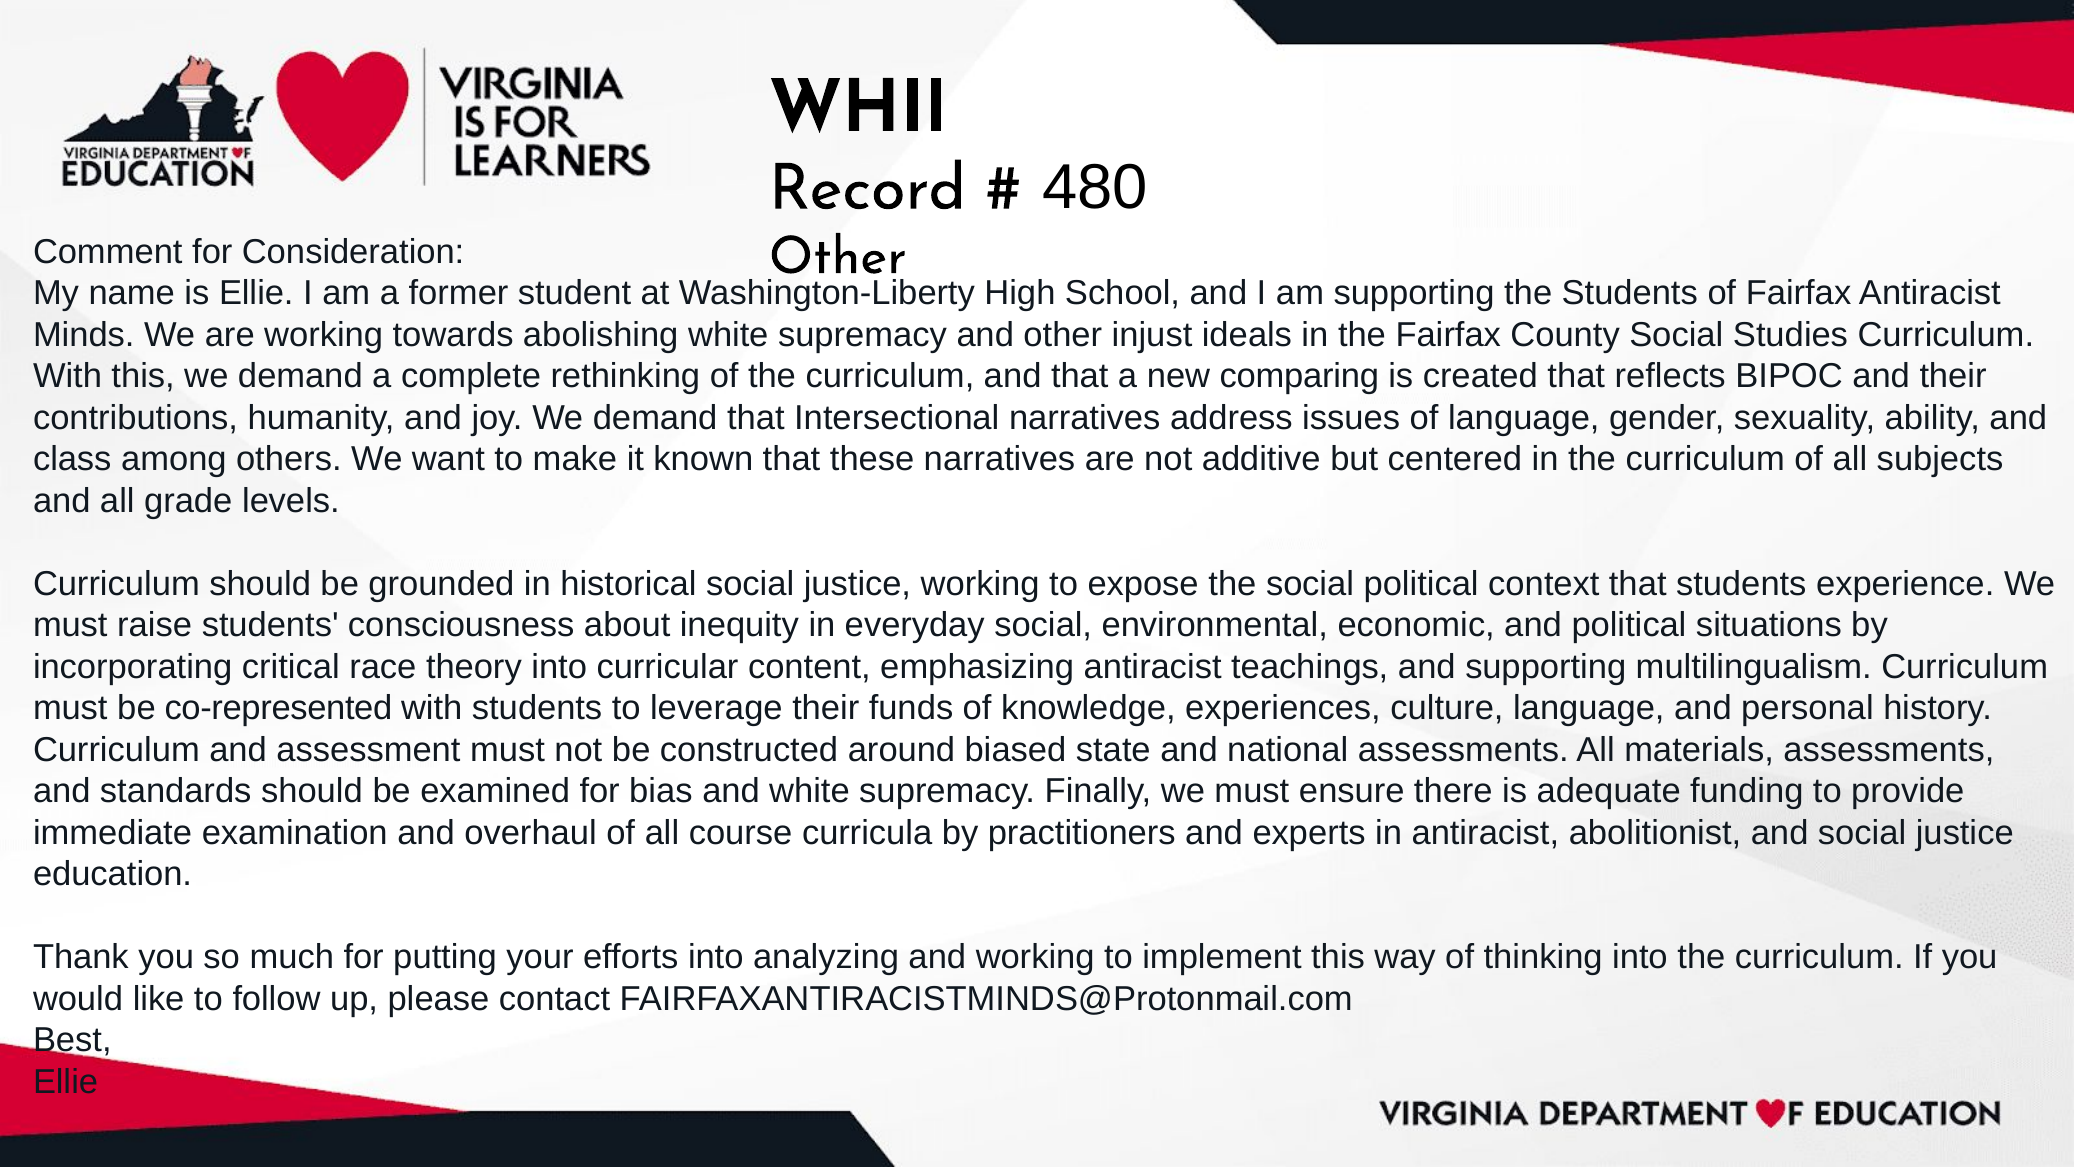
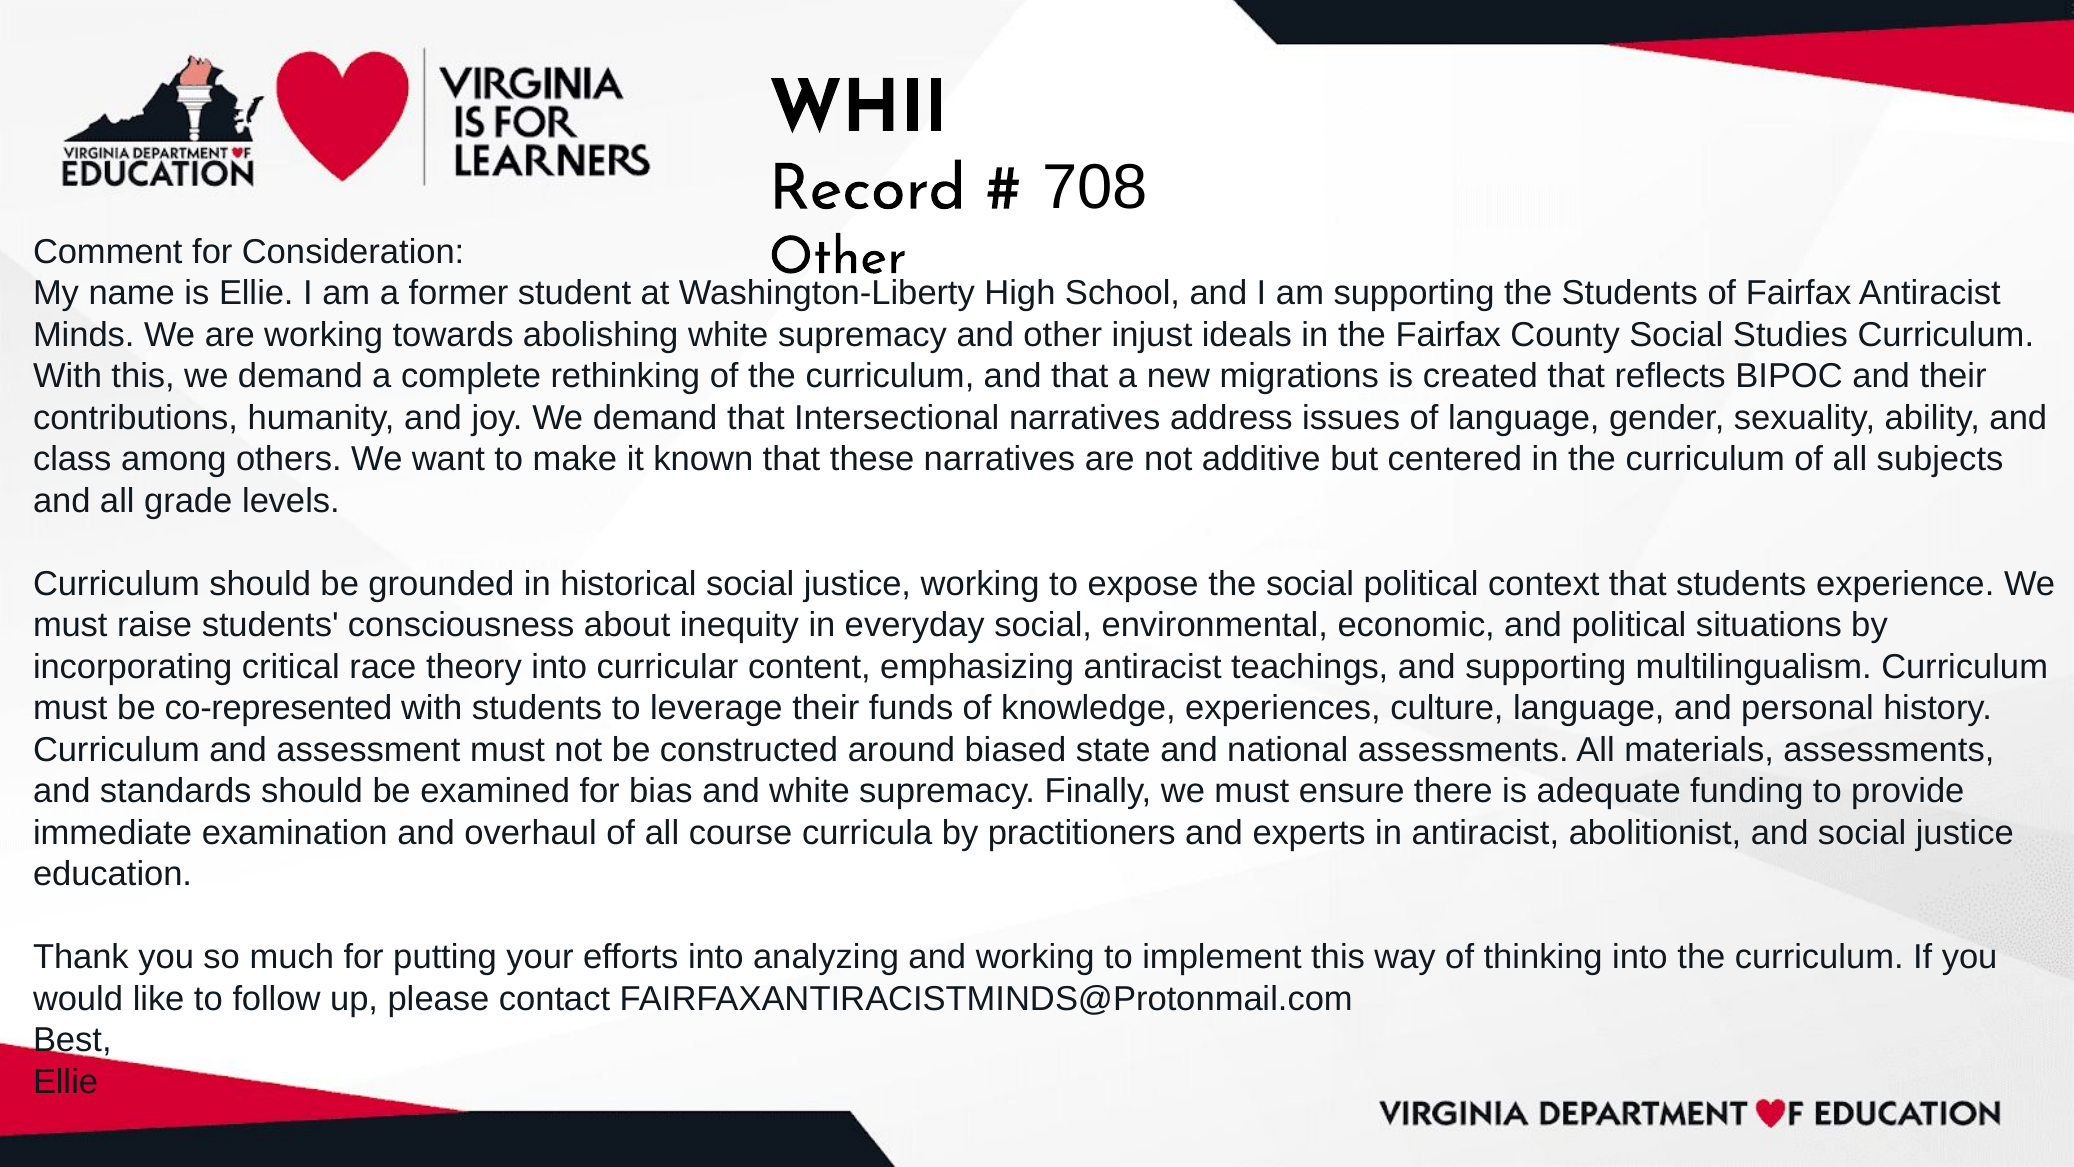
480: 480 -> 708
comparing: comparing -> migrations
